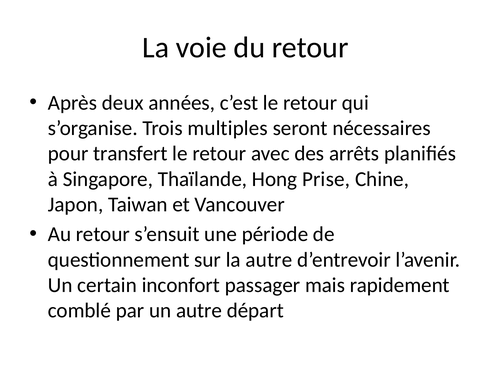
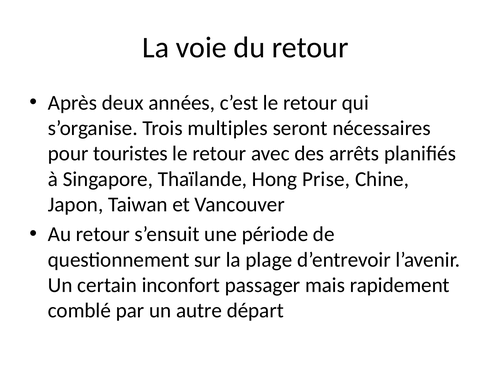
transfert: transfert -> touristes
la autre: autre -> plage
